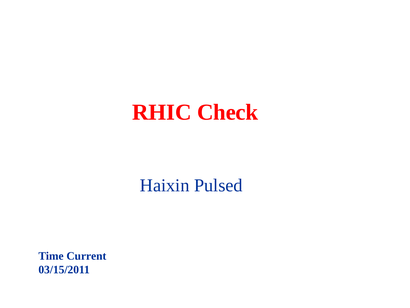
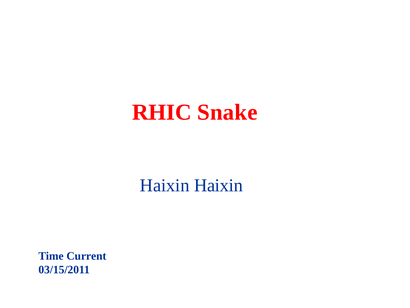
Check: Check -> Snake
Haixin Pulsed: Pulsed -> Haixin
